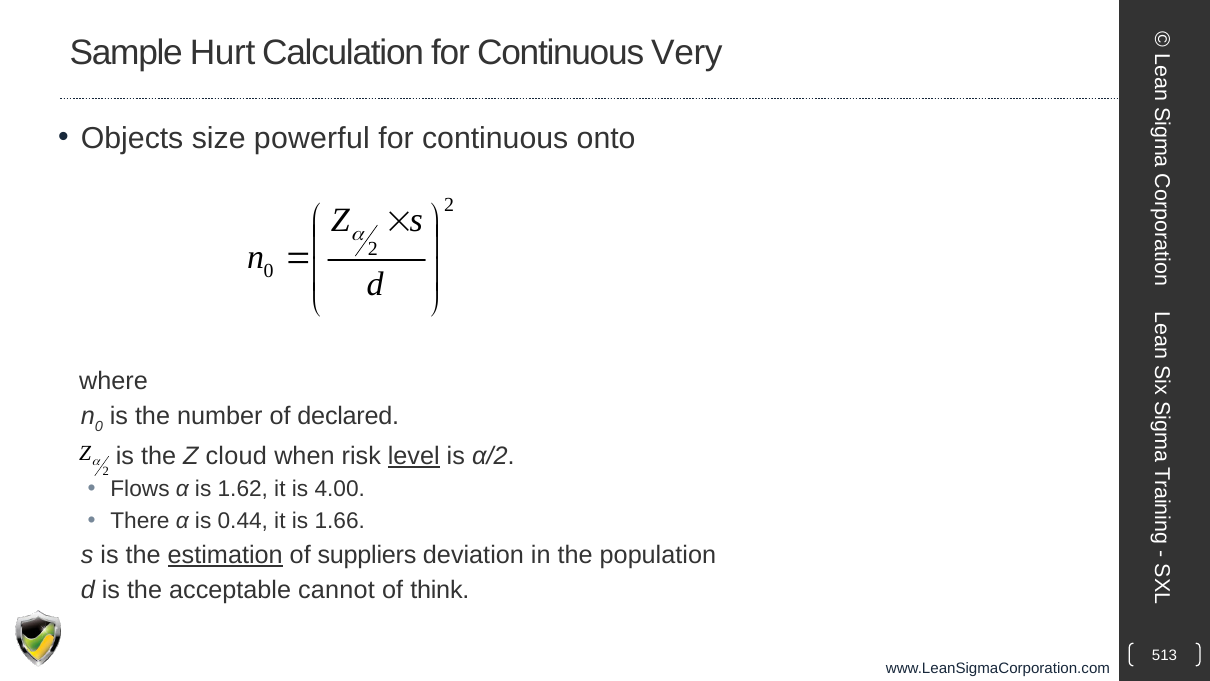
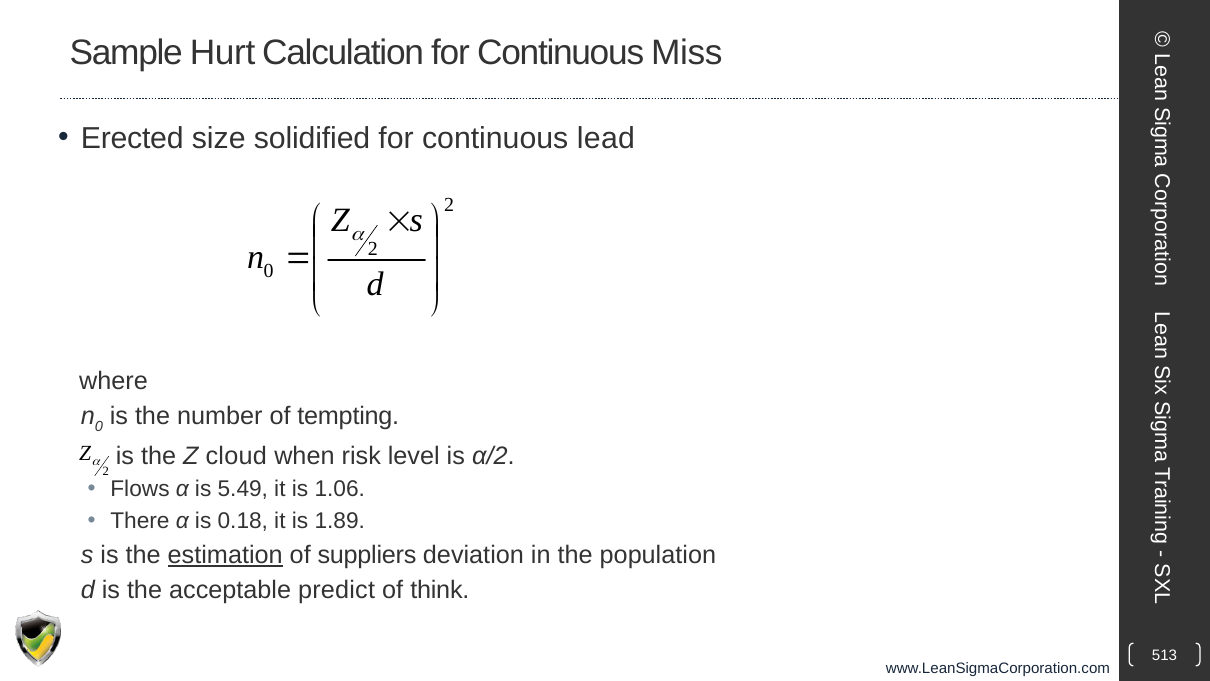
Very: Very -> Miss
Objects: Objects -> Erected
powerful: powerful -> solidified
onto: onto -> lead
declared: declared -> tempting
level underline: present -> none
1.62: 1.62 -> 5.49
4.00: 4.00 -> 1.06
0.44: 0.44 -> 0.18
1.66: 1.66 -> 1.89
cannot: cannot -> predict
